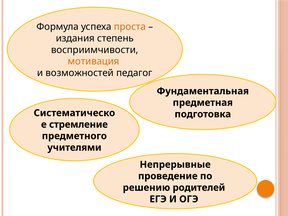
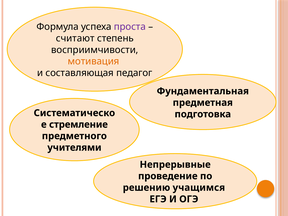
проста colour: orange -> purple
издания: издания -> считают
возможностей: возможностей -> составляющая
родителей: родителей -> учащимся
